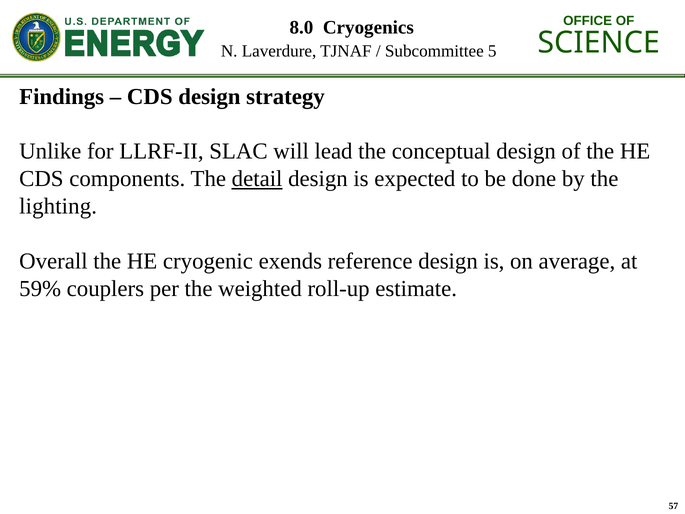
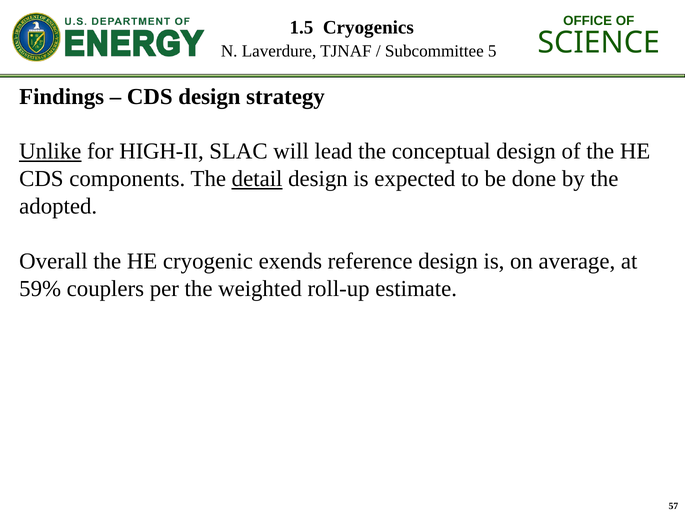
8.0: 8.0 -> 1.5
Unlike underline: none -> present
LLRF-II: LLRF-II -> HIGH-II
lighting: lighting -> adopted
